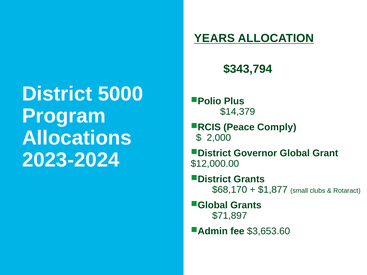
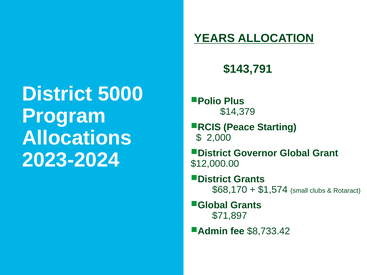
$343,794: $343,794 -> $143,791
Comply: Comply -> Starting
$1,877: $1,877 -> $1,574
$3,653.60: $3,653.60 -> $8,733.42
